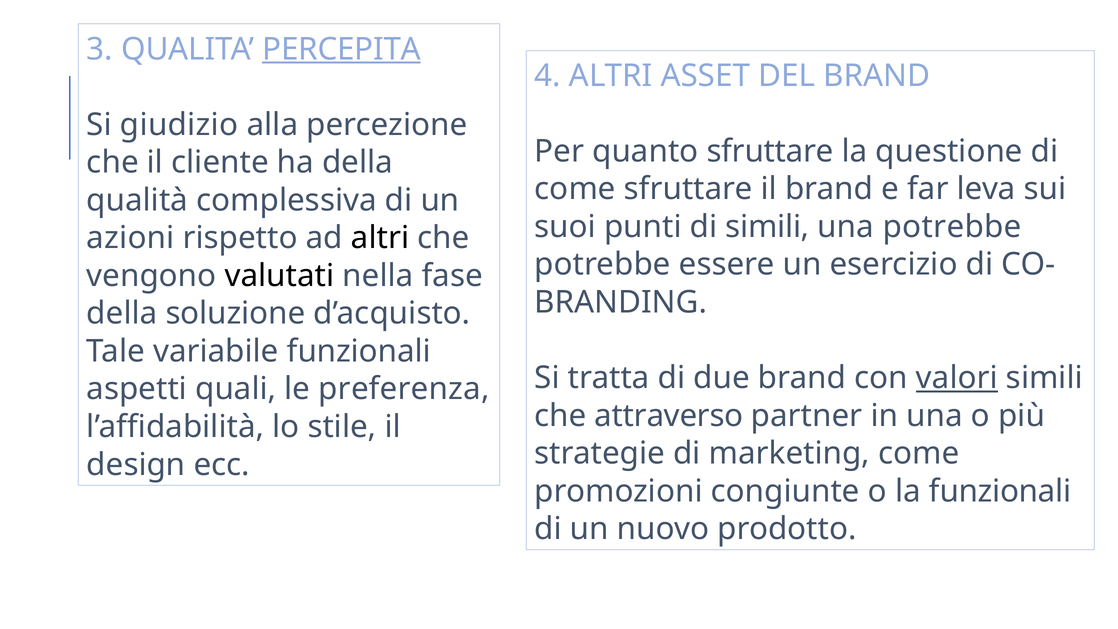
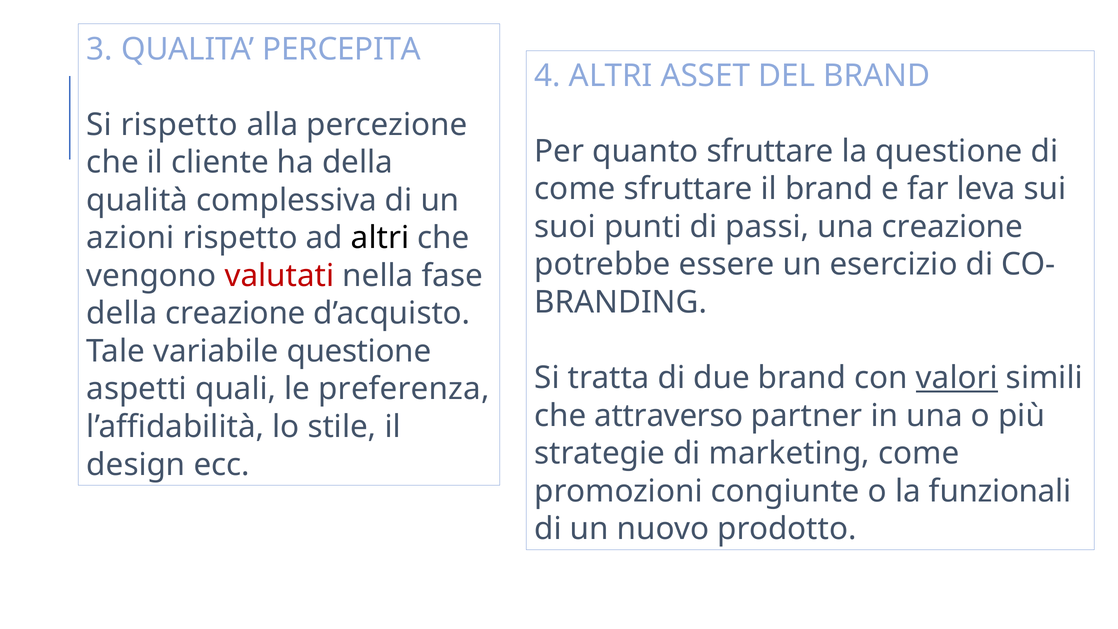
PERCEPITA underline: present -> none
Si giudizio: giudizio -> rispetto
di simili: simili -> passi
una potrebbe: potrebbe -> creazione
valutati colour: black -> red
della soluzione: soluzione -> creazione
variabile funzionali: funzionali -> questione
